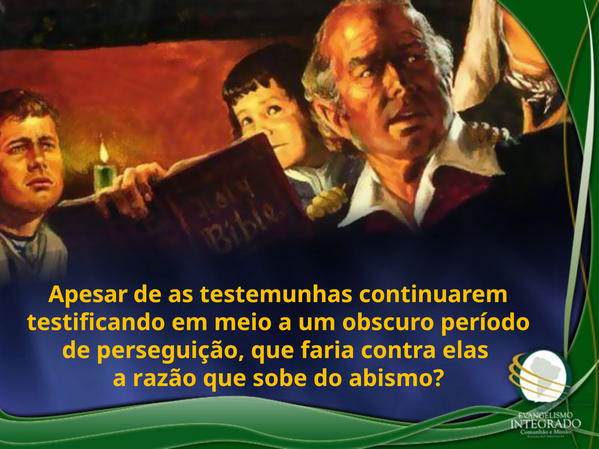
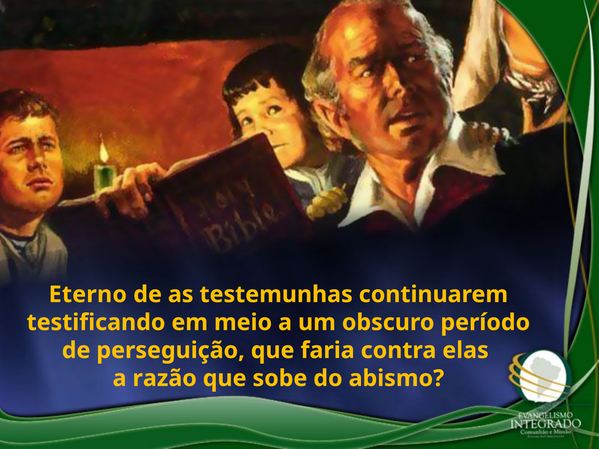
Apesar: Apesar -> Eterno
